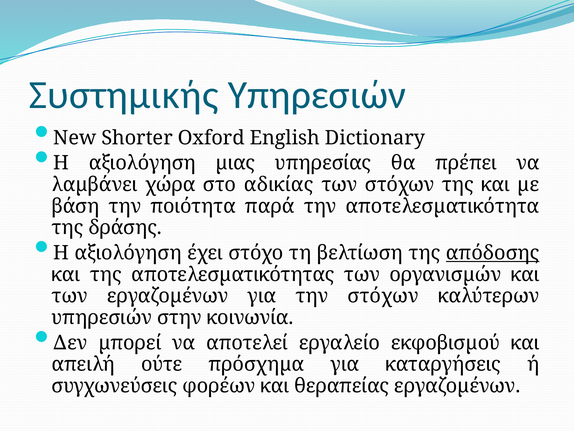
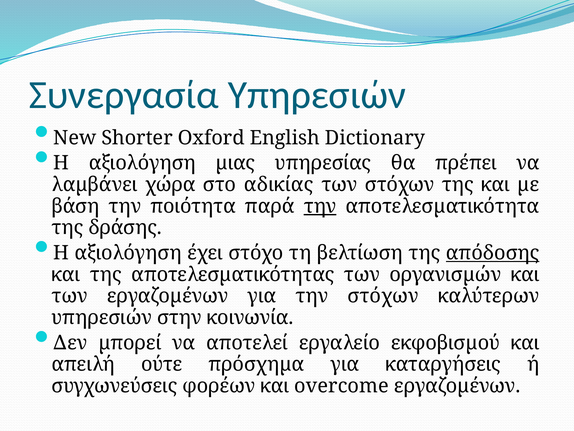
Συστηµικής: Συστηµικής -> Συνεργασία
την at (320, 206) underline: none -> present
θεραπείας: θεραπείας -> overcome
